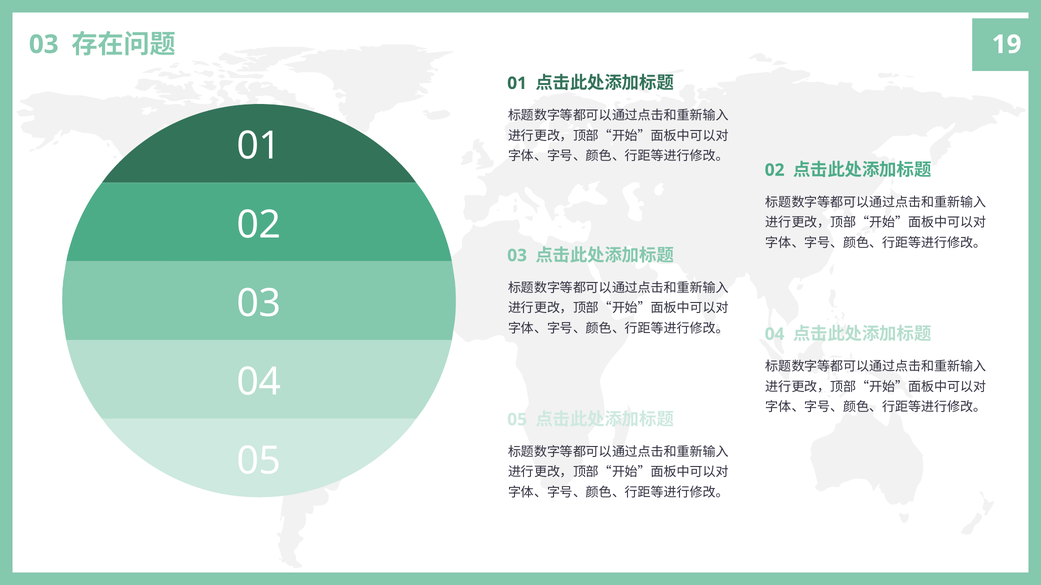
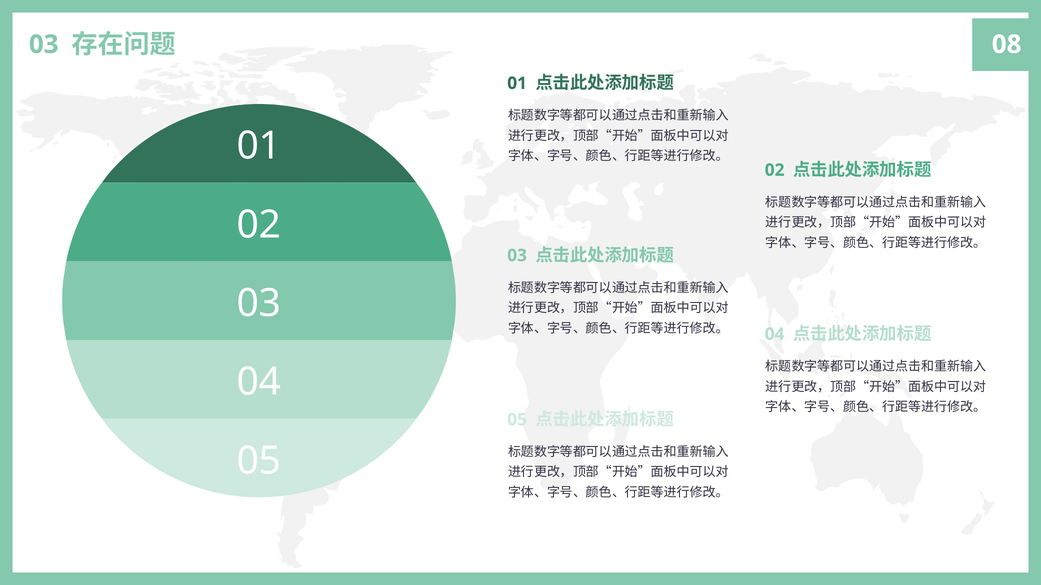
19: 19 -> 08
